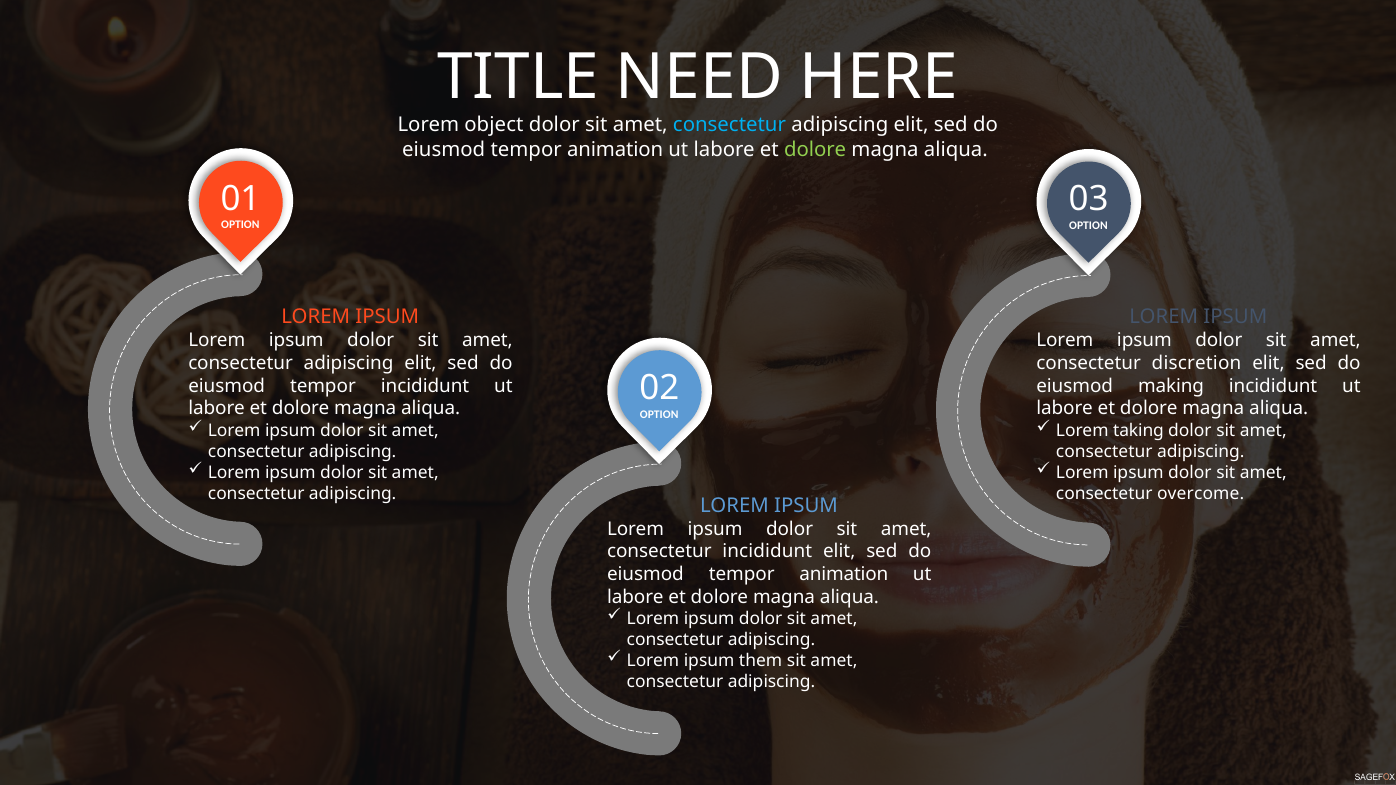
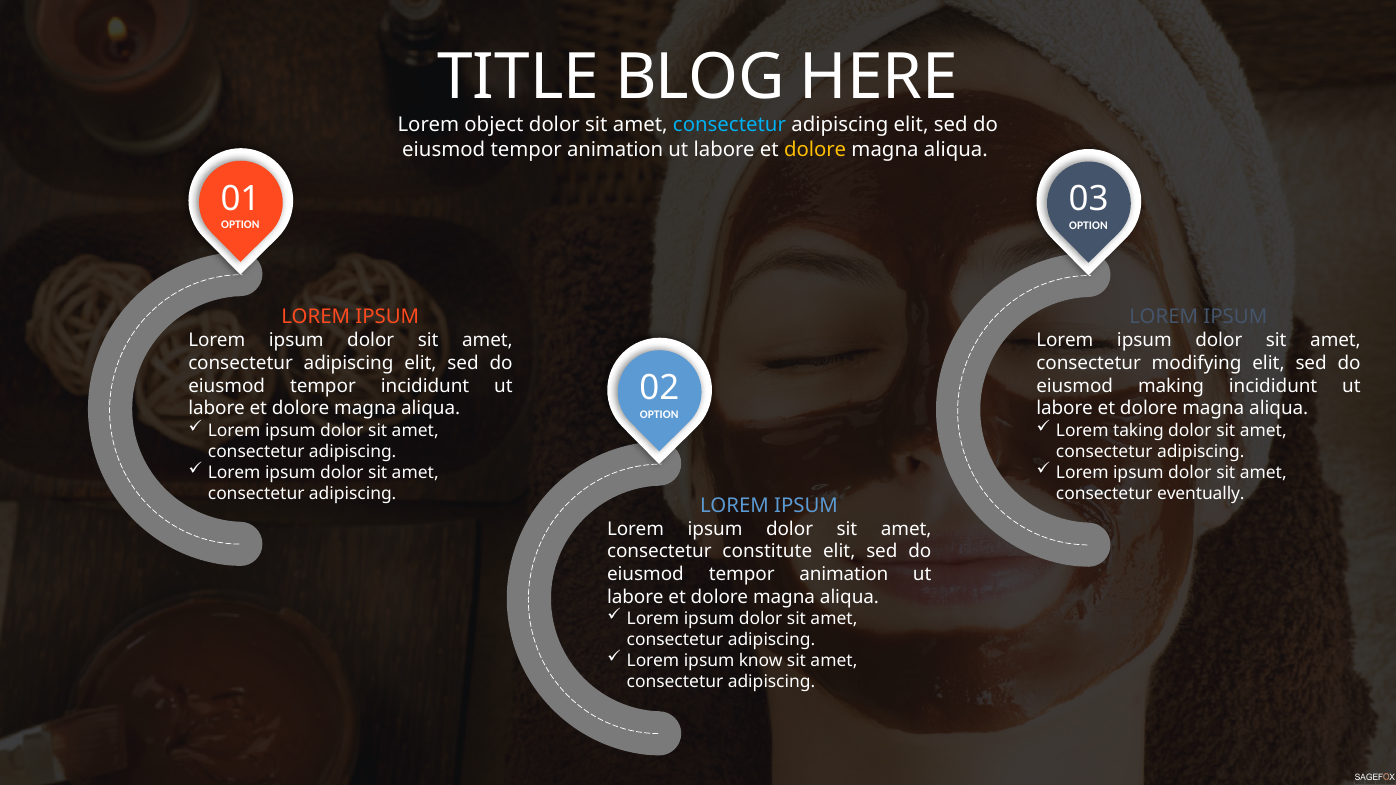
NEED: NEED -> BLOG
dolore at (815, 150) colour: light green -> yellow
discretion: discretion -> modifying
overcome: overcome -> eventually
incididunt at (767, 552): incididunt -> constitute
them: them -> know
